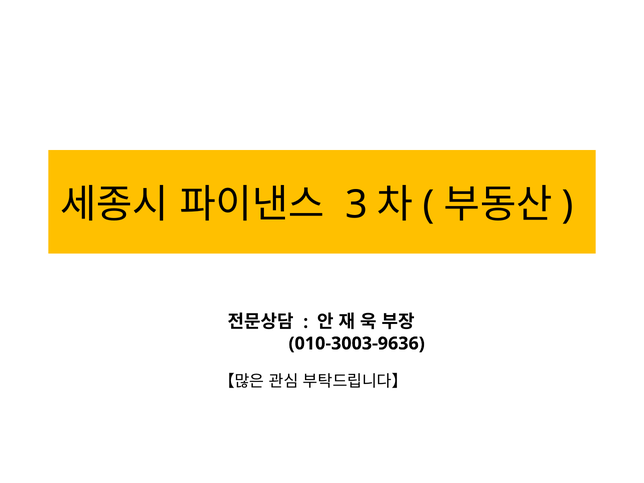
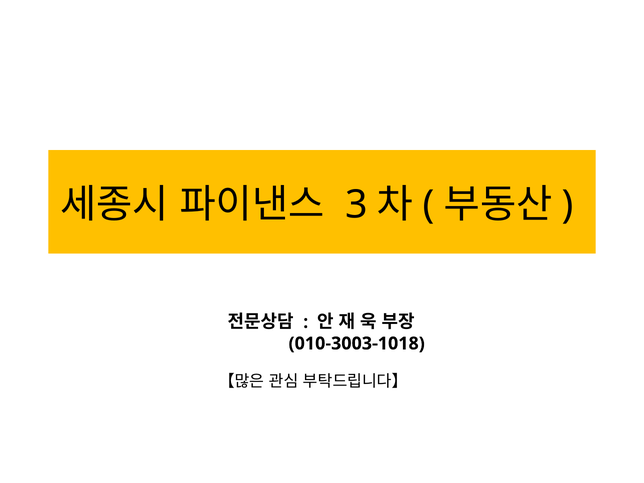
010-3003-9636: 010-3003-9636 -> 010-3003-1018
